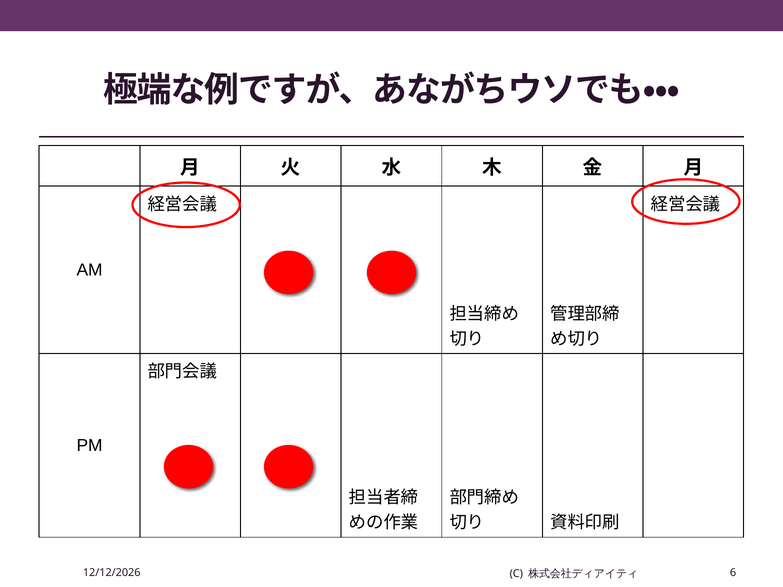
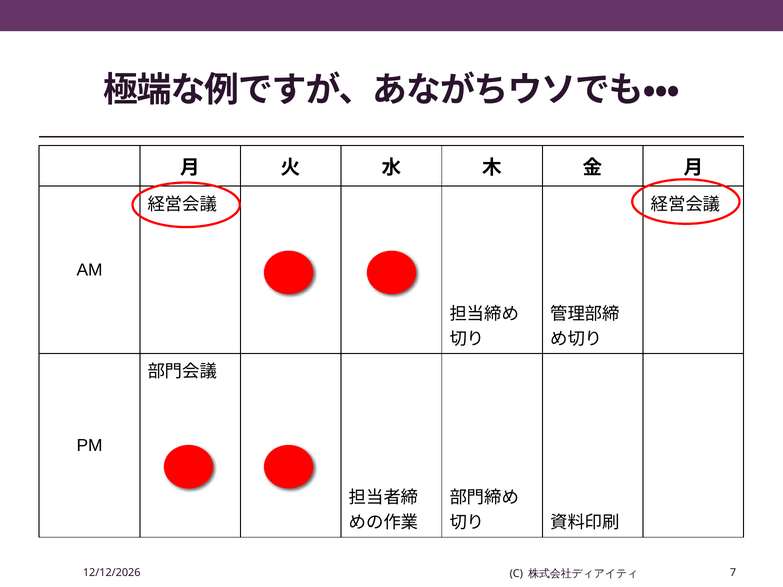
6: 6 -> 7
